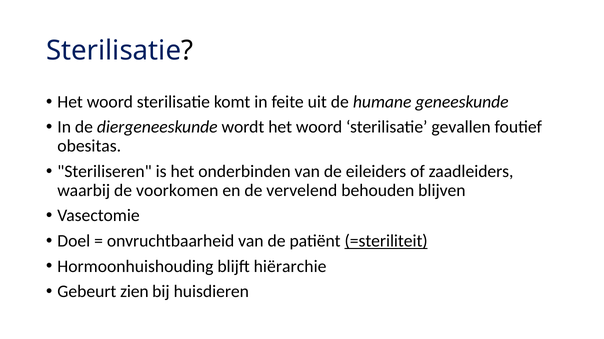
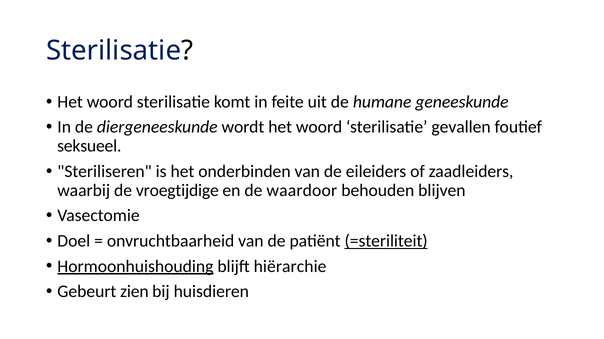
obesitas: obesitas -> seksueel
voorkomen: voorkomen -> vroegtijdige
vervelend: vervelend -> waardoor
Hormoonhuishouding underline: none -> present
